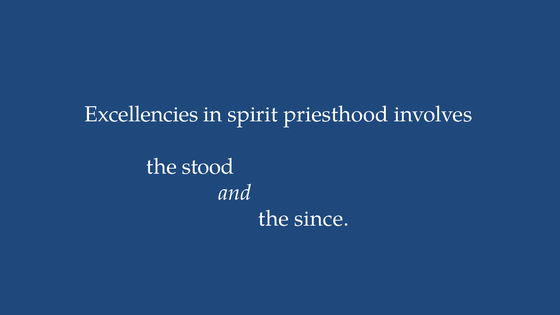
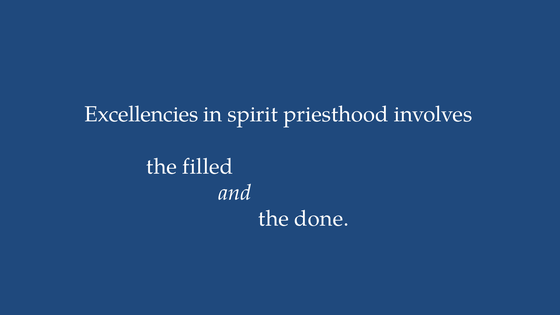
stood: stood -> filled
since: since -> done
